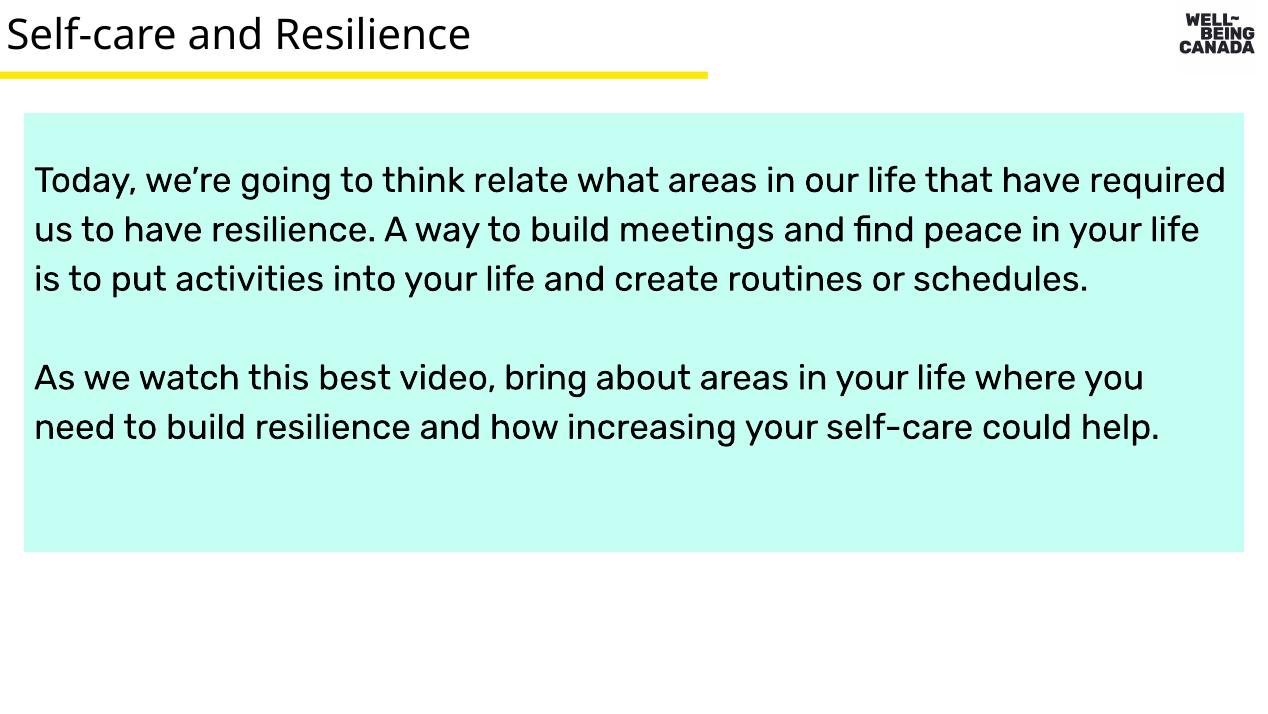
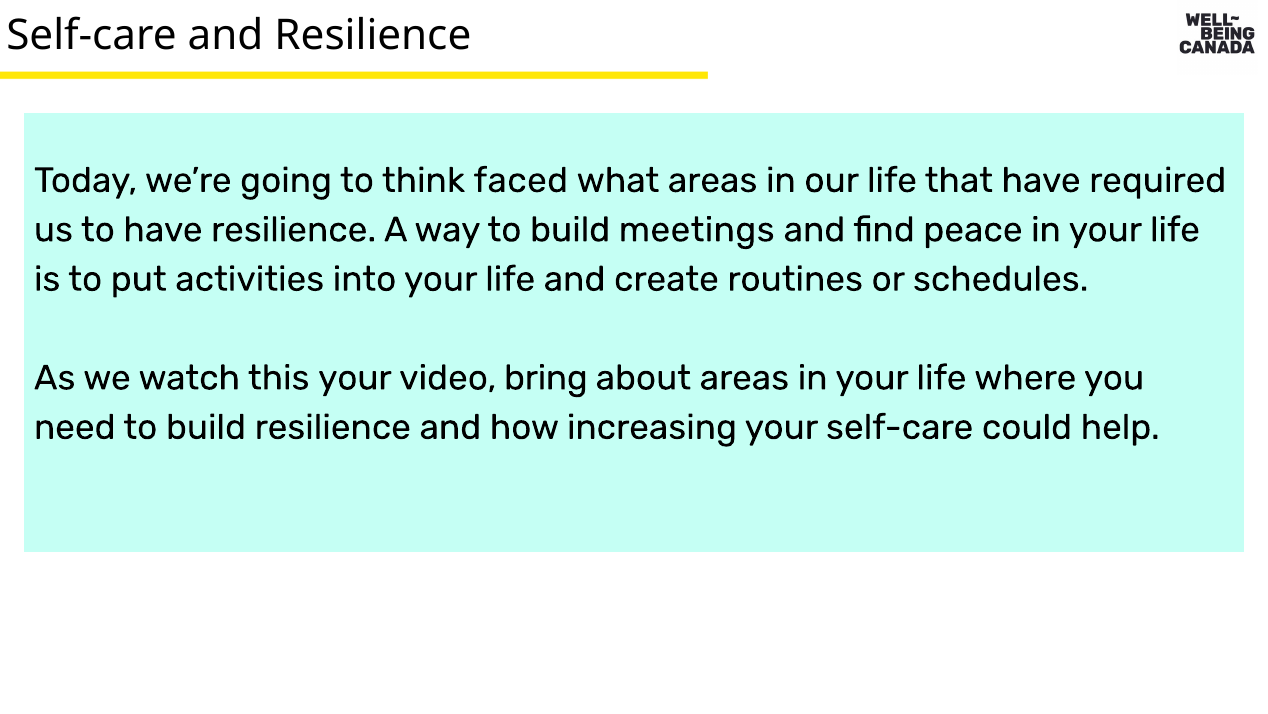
relate: relate -> faced
this best: best -> your
